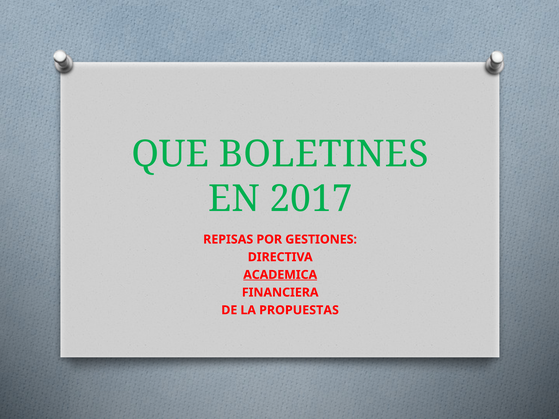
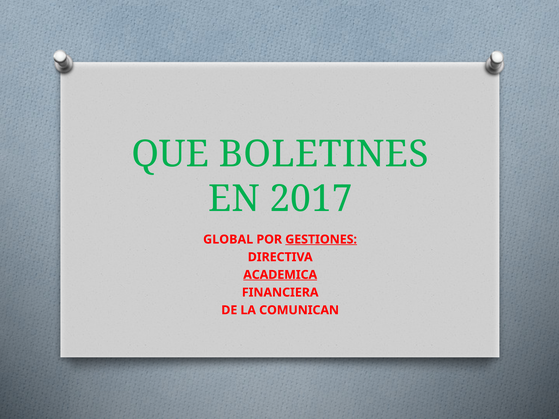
REPISAS: REPISAS -> GLOBAL
GESTIONES underline: none -> present
PROPUESTAS: PROPUESTAS -> COMUNICAN
